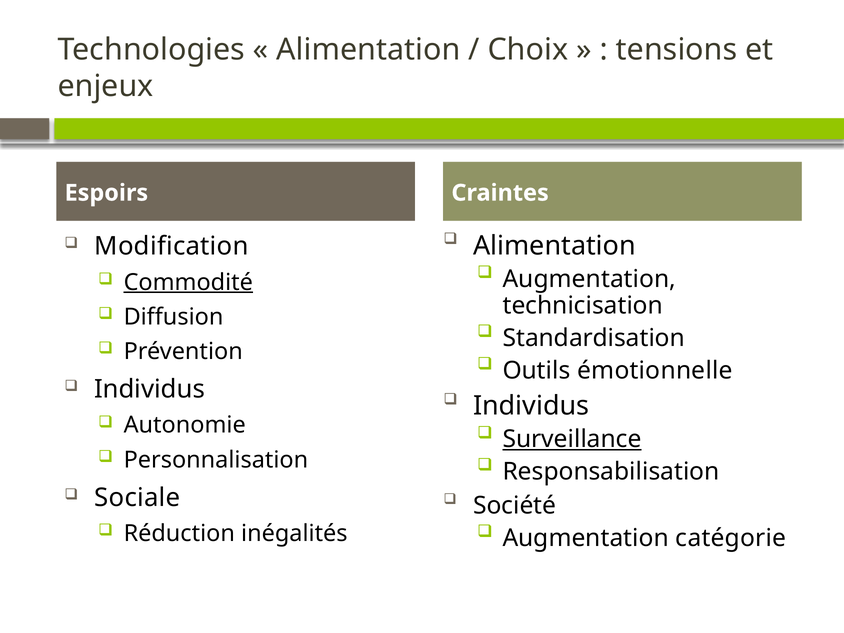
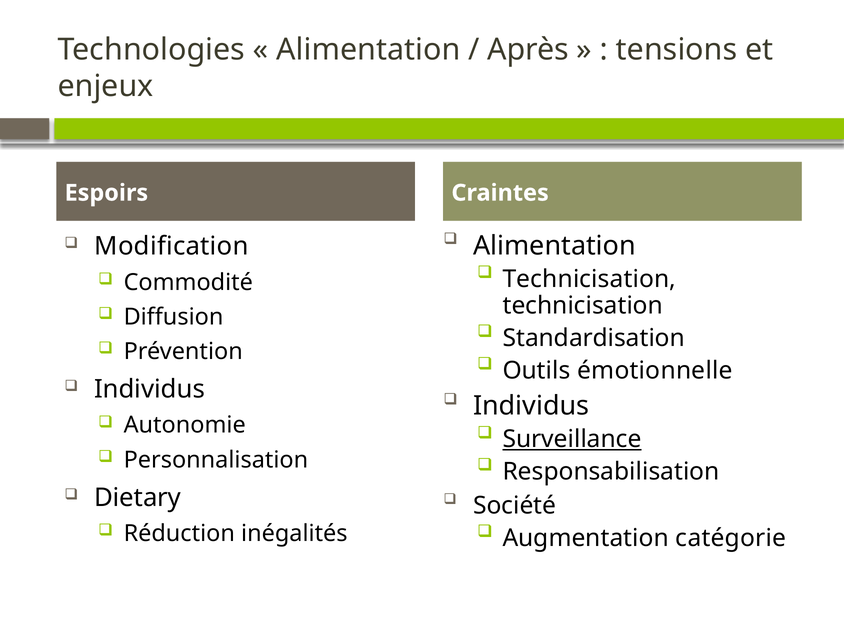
Choix: Choix -> Après
Augmentation at (589, 279): Augmentation -> Technicisation
Commodité underline: present -> none
Sociale: Sociale -> Dietary
